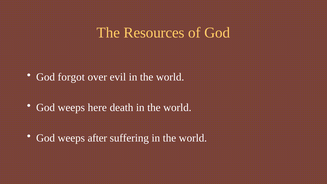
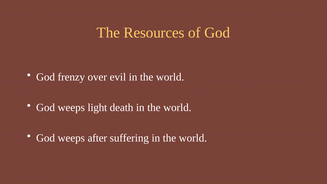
forgot: forgot -> frenzy
here: here -> light
